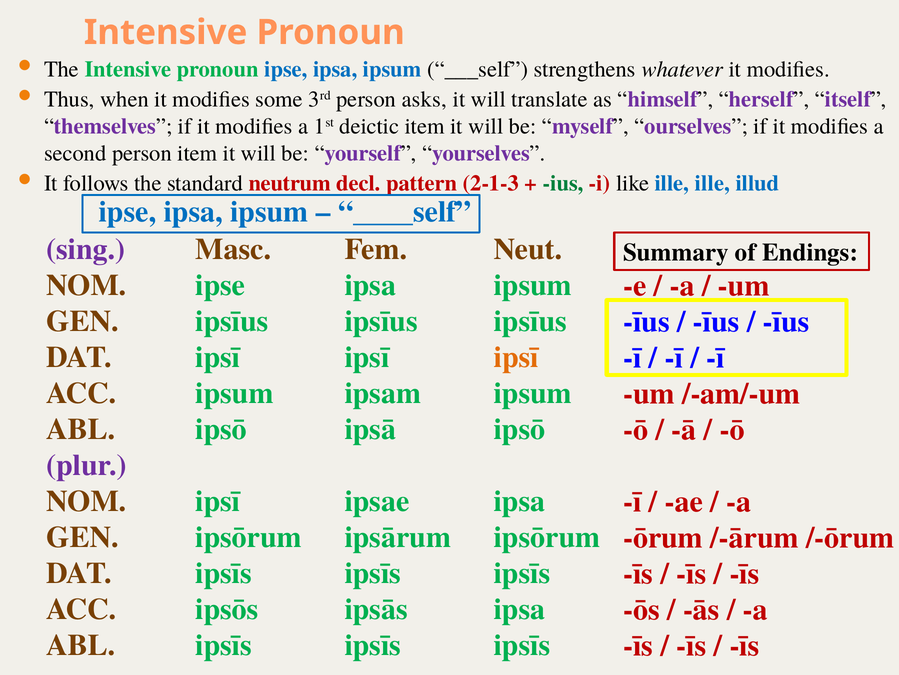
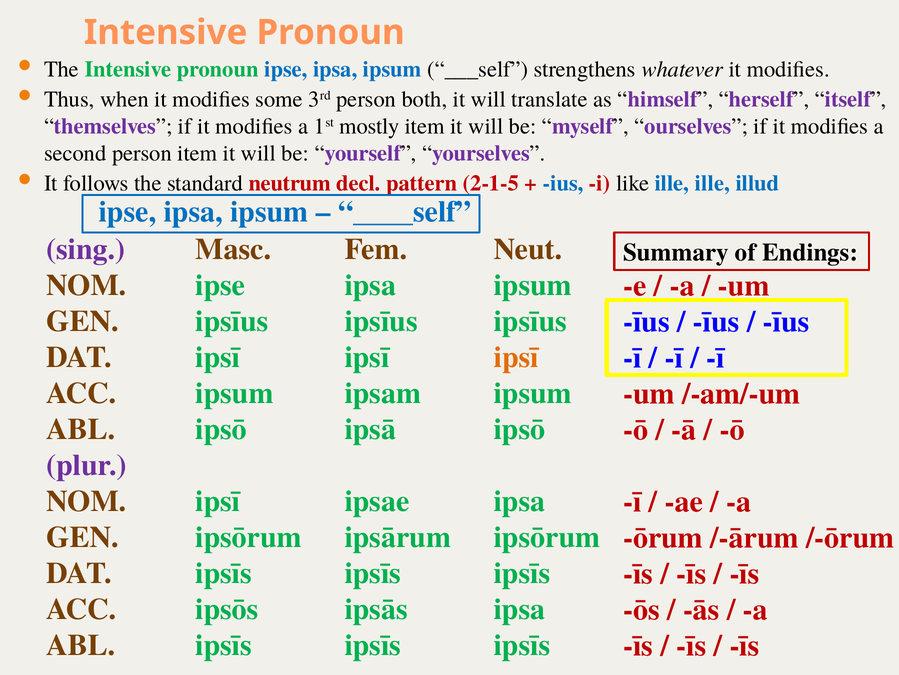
asks: asks -> both
deictic: deictic -> mostly
2-1-3: 2-1-3 -> 2-1-5
ius colour: green -> blue
